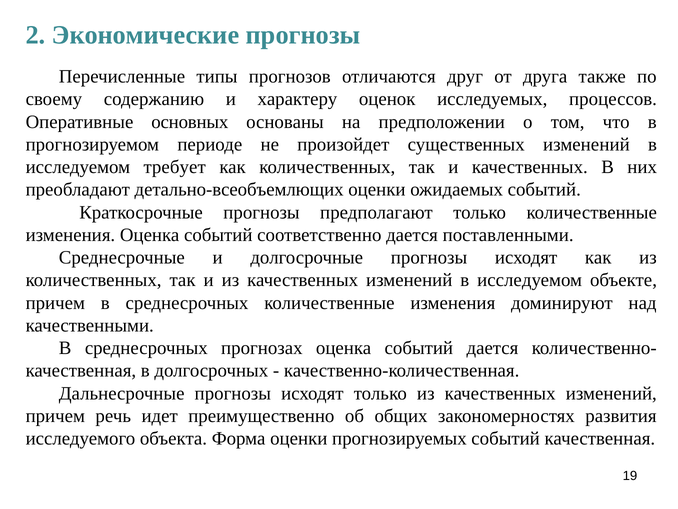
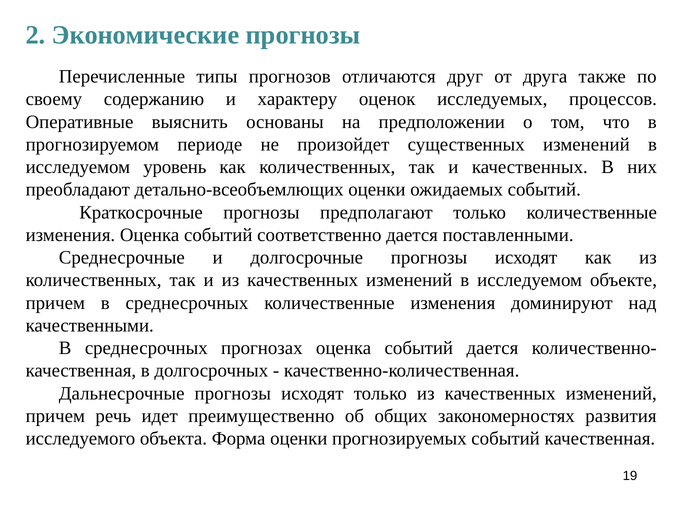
основных: основных -> выяснить
требует: требует -> уровень
